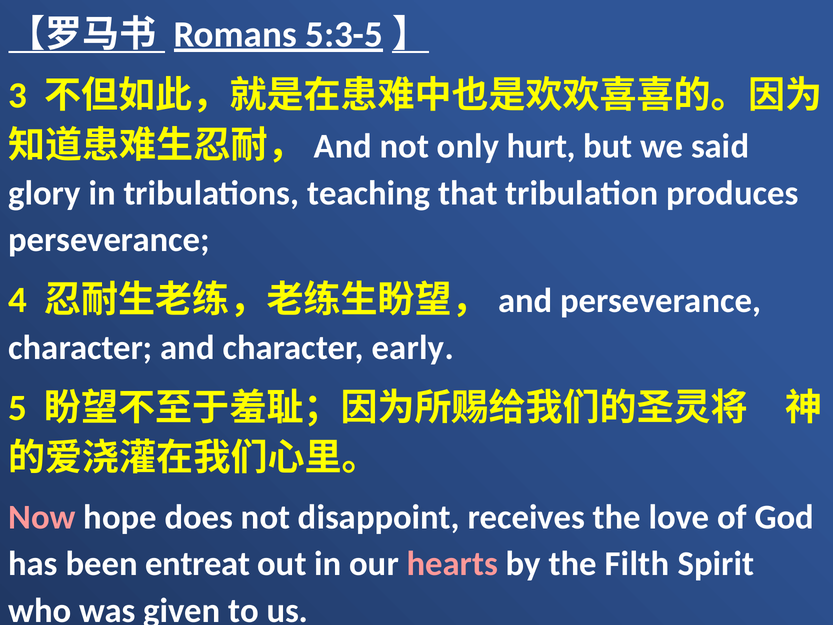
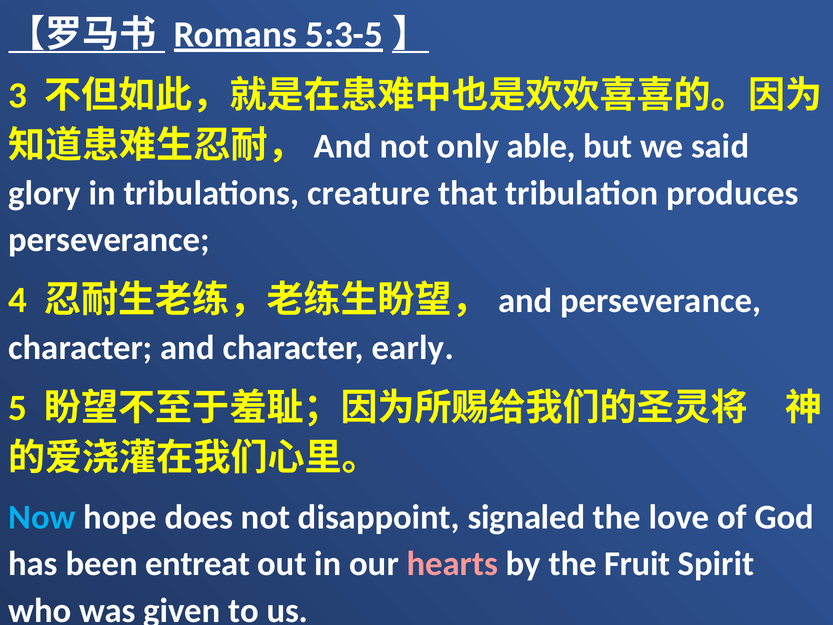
hurt: hurt -> able
teaching: teaching -> creature
Now colour: pink -> light blue
receives: receives -> signaled
Filth: Filth -> Fruit
